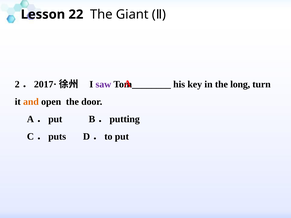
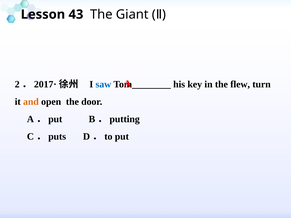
22: 22 -> 43
saw colour: purple -> blue
long: long -> flew
